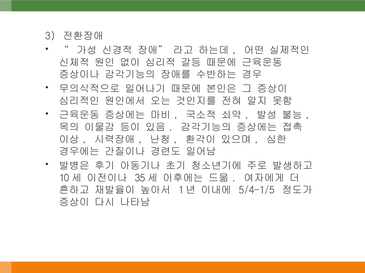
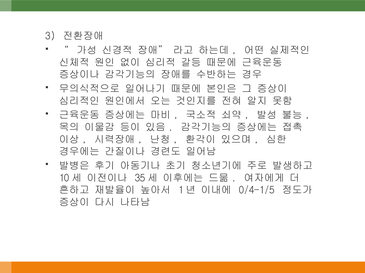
5/4-1/5: 5/4-1/5 -> 0/4-1/5
